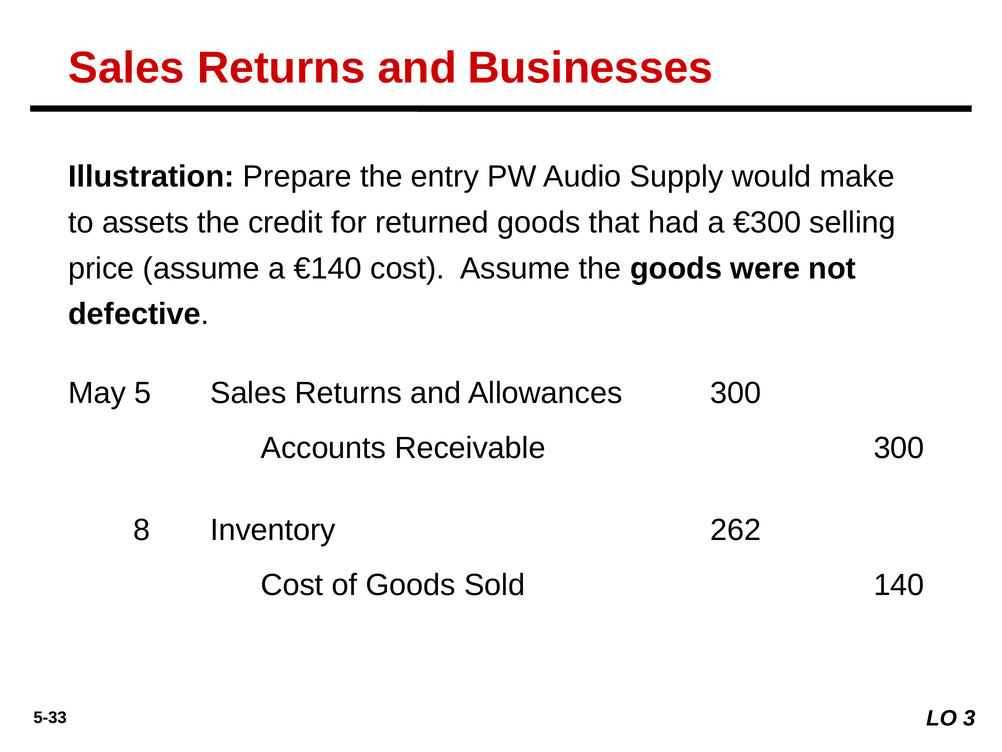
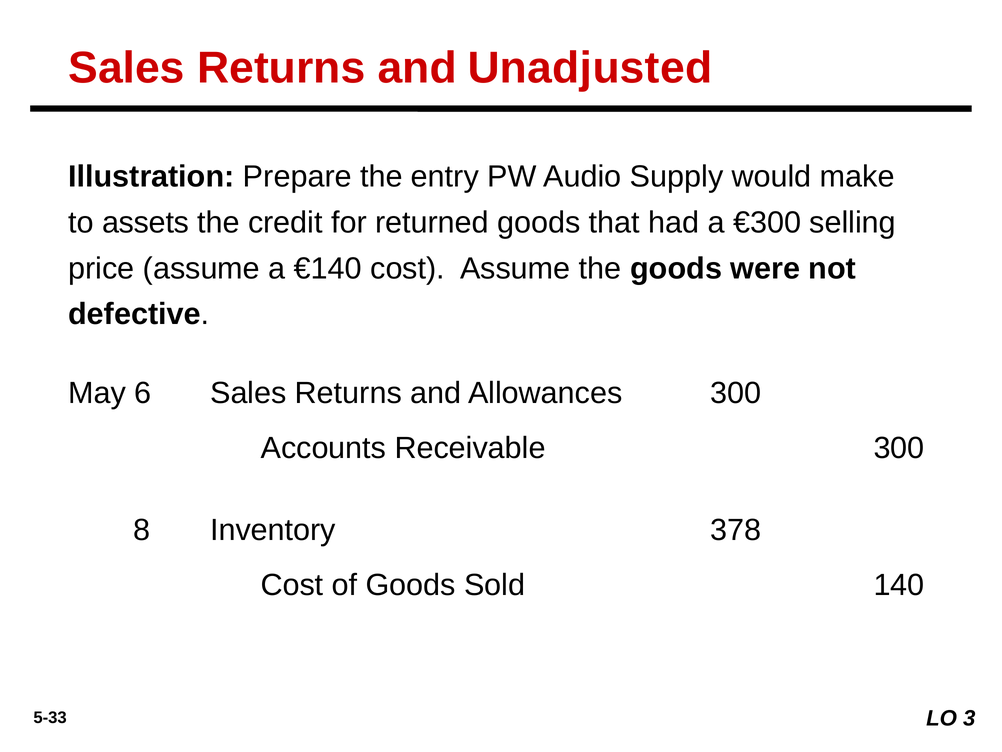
Businesses: Businesses -> Unadjusted
5: 5 -> 6
262: 262 -> 378
